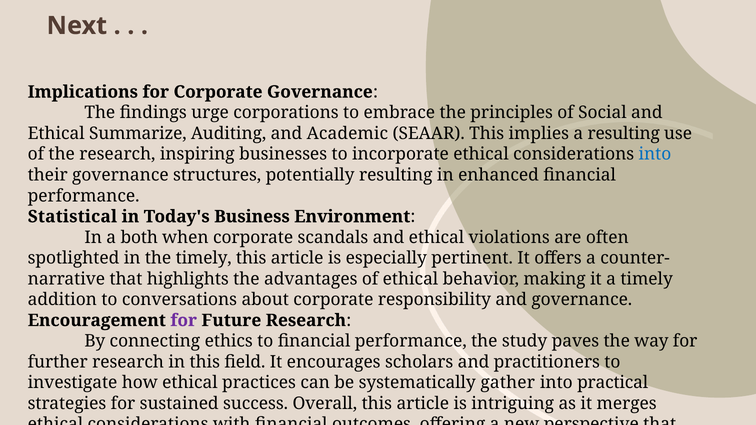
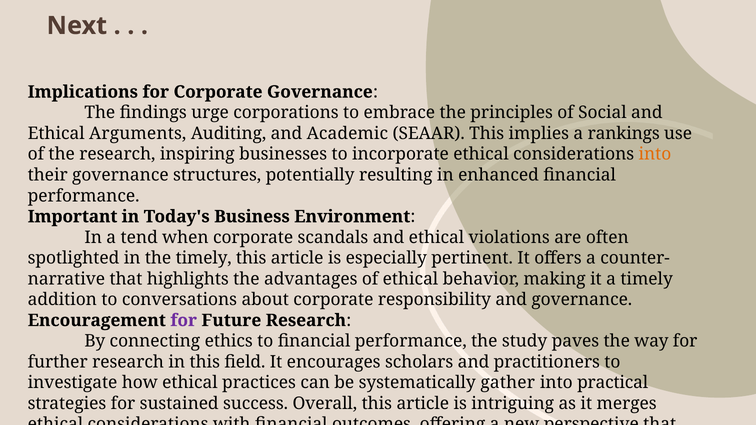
Summarize: Summarize -> Arguments
a resulting: resulting -> rankings
into at (655, 154) colour: blue -> orange
Statistical: Statistical -> Important
a both: both -> tend
